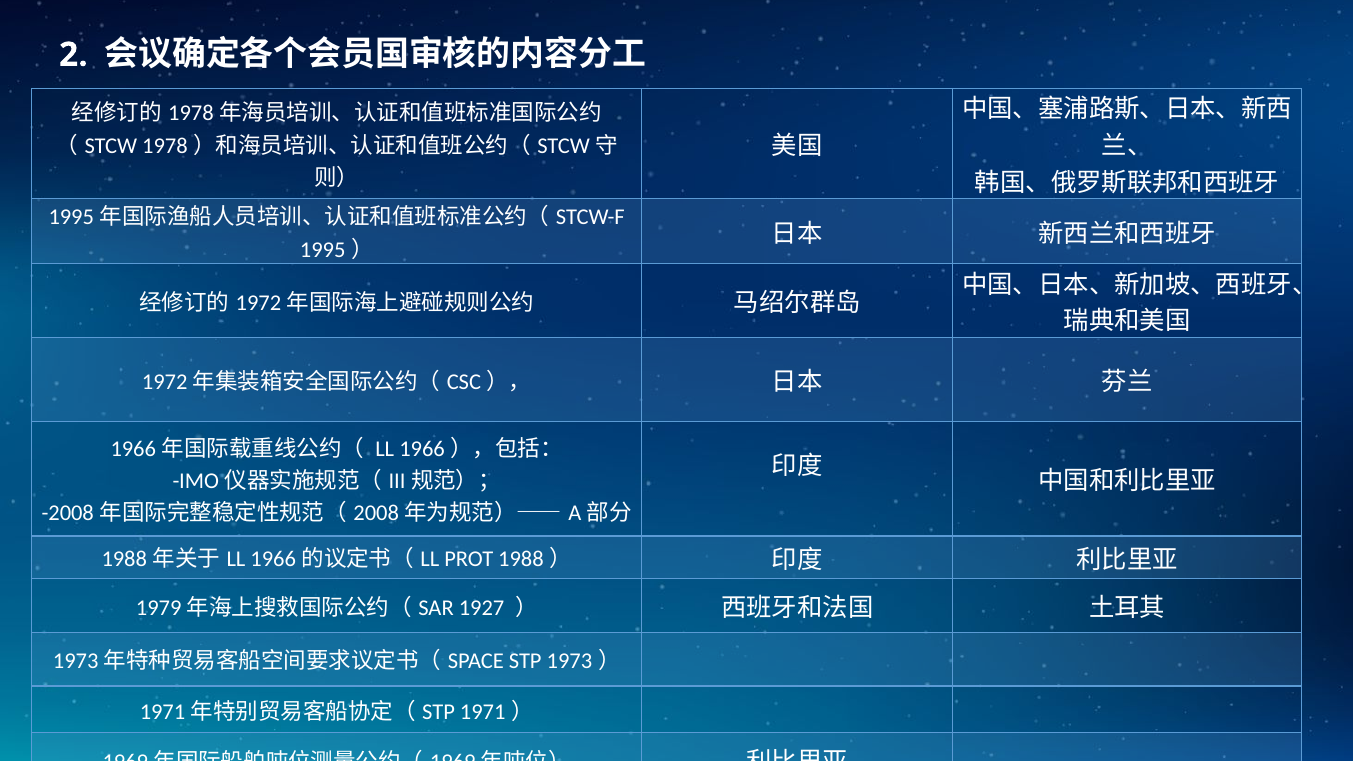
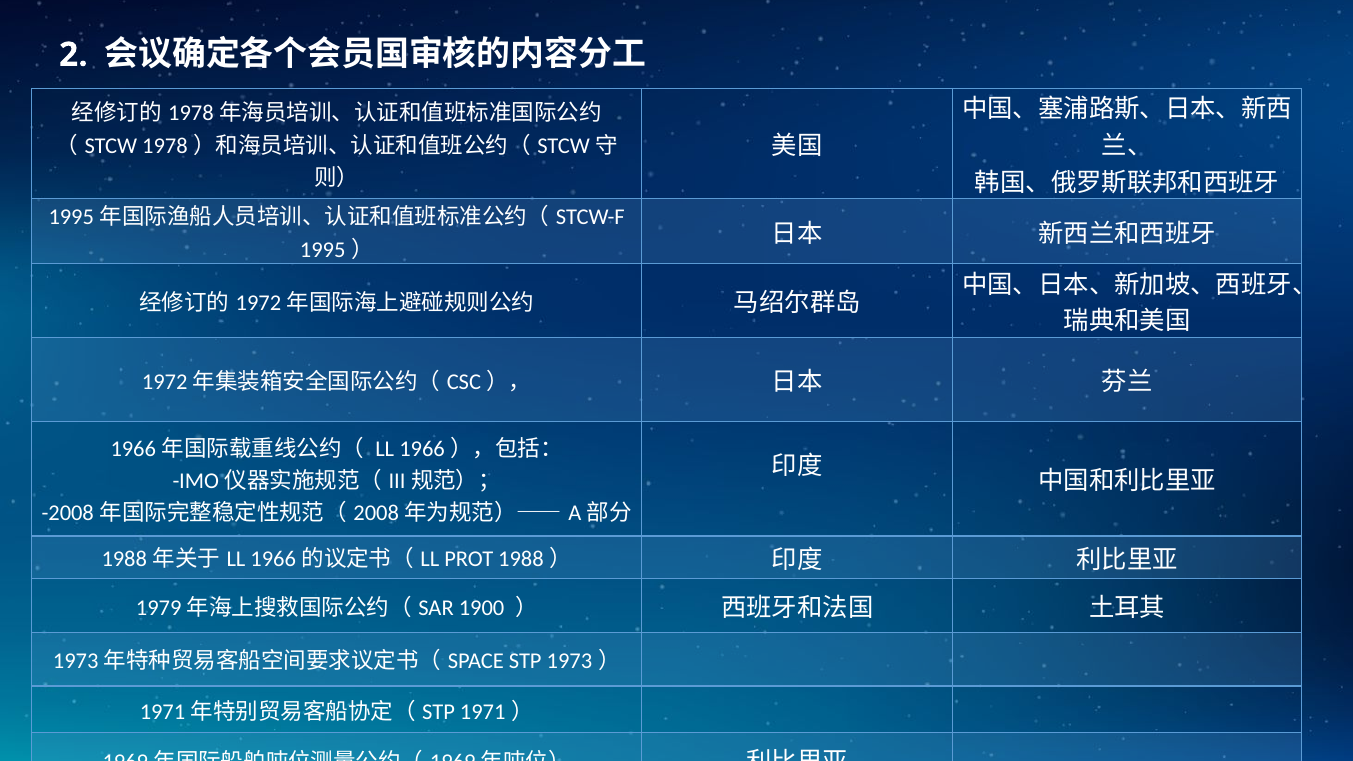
1927: 1927 -> 1900
